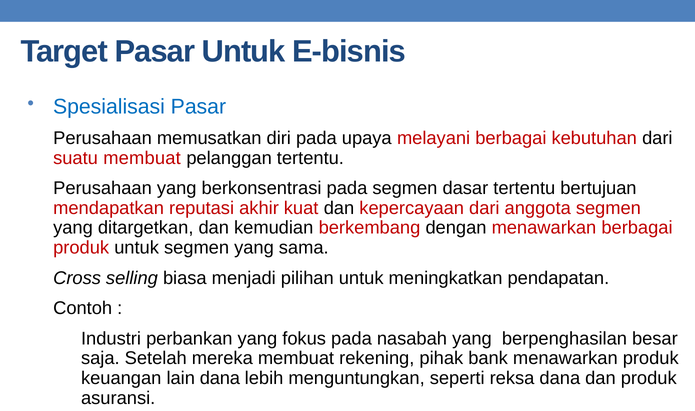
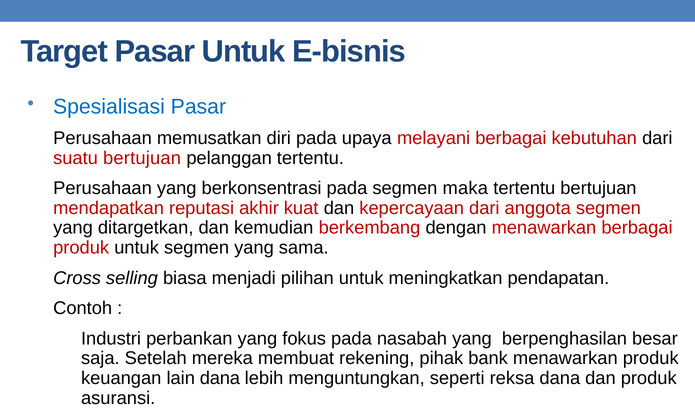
suatu membuat: membuat -> bertujuan
dasar: dasar -> maka
